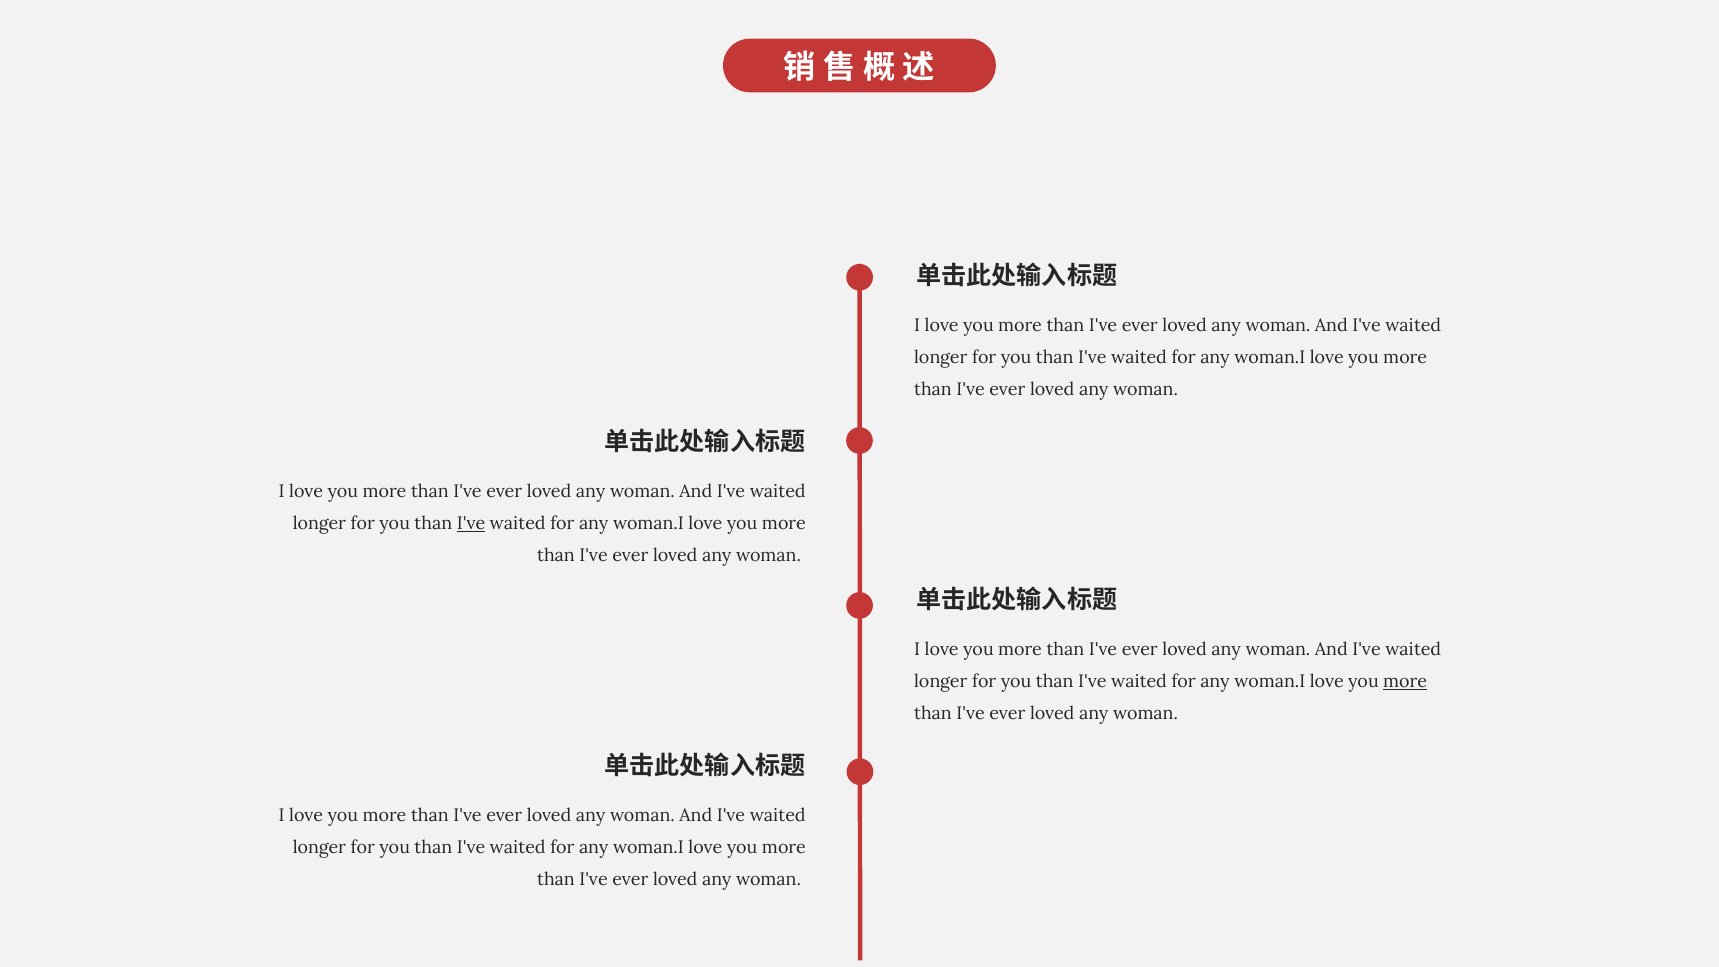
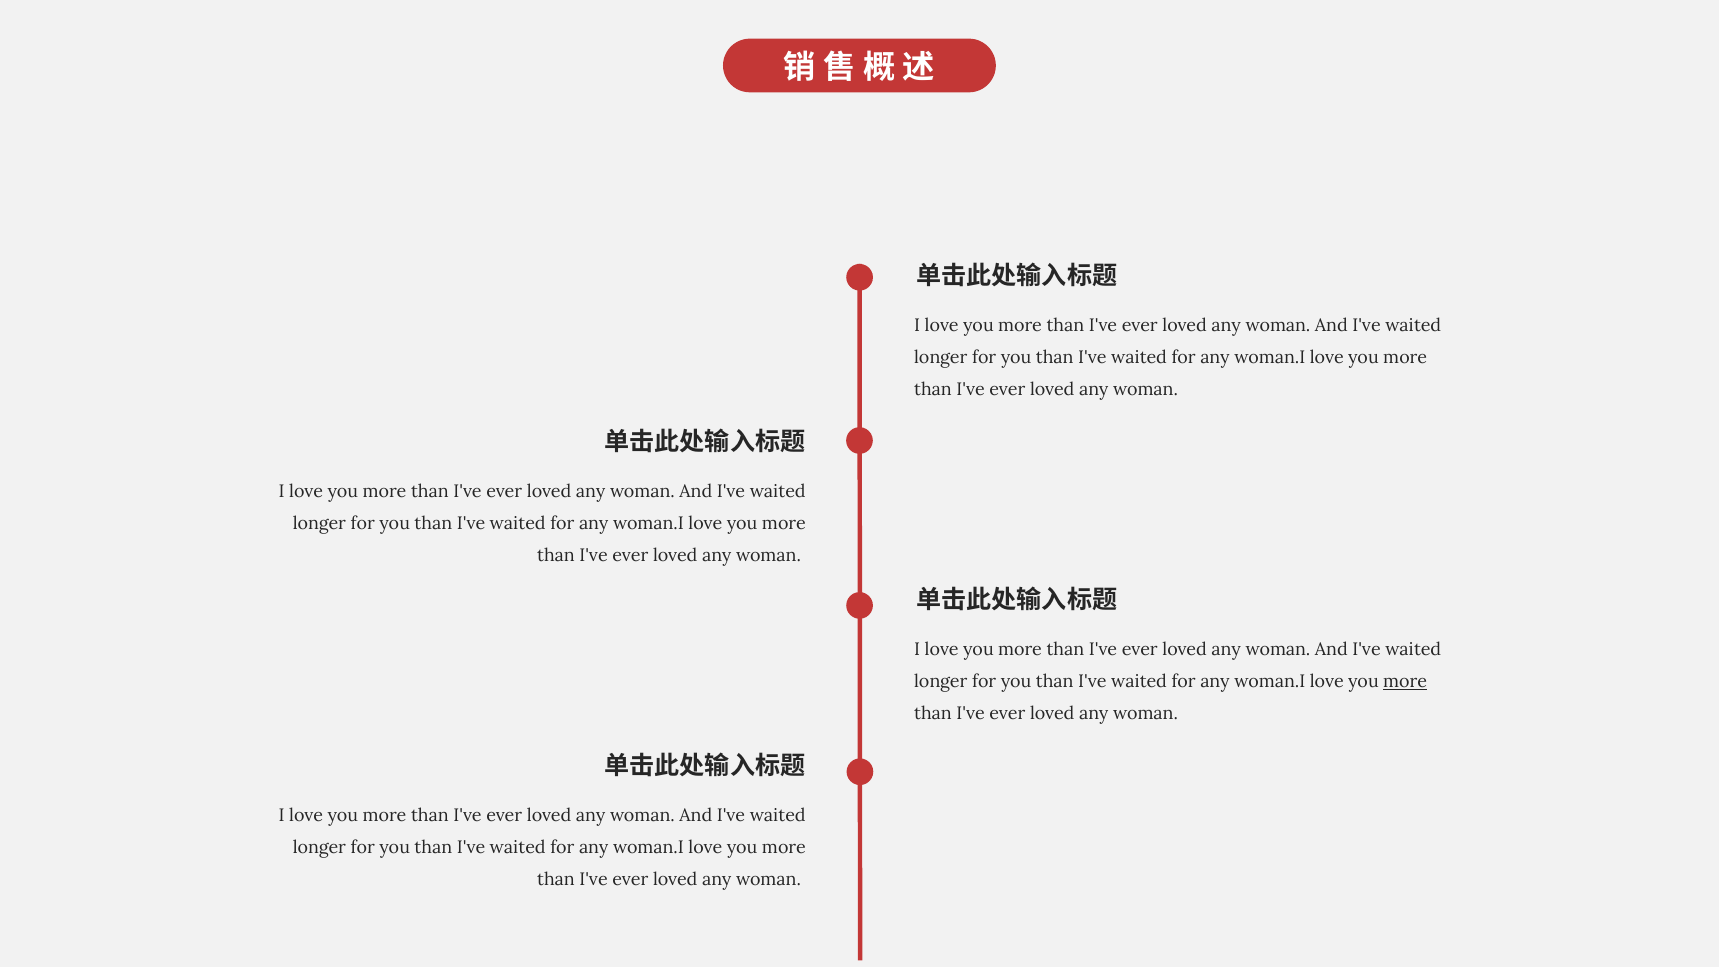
I've at (471, 523) underline: present -> none
